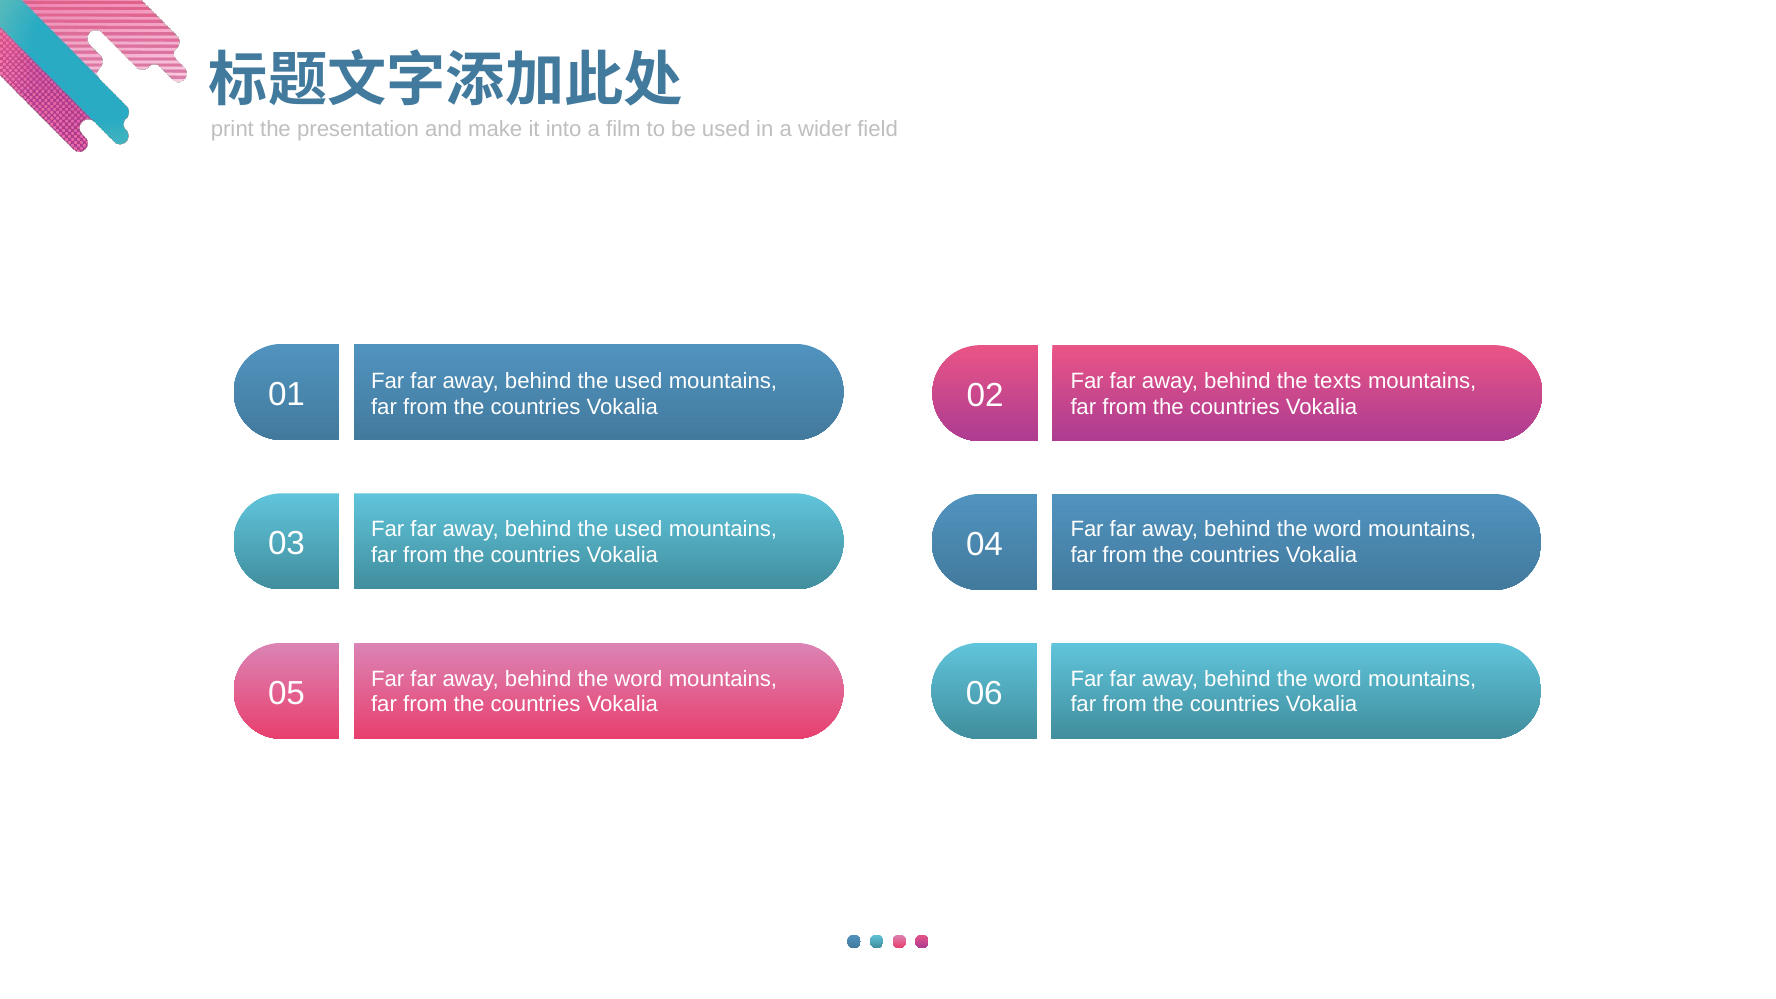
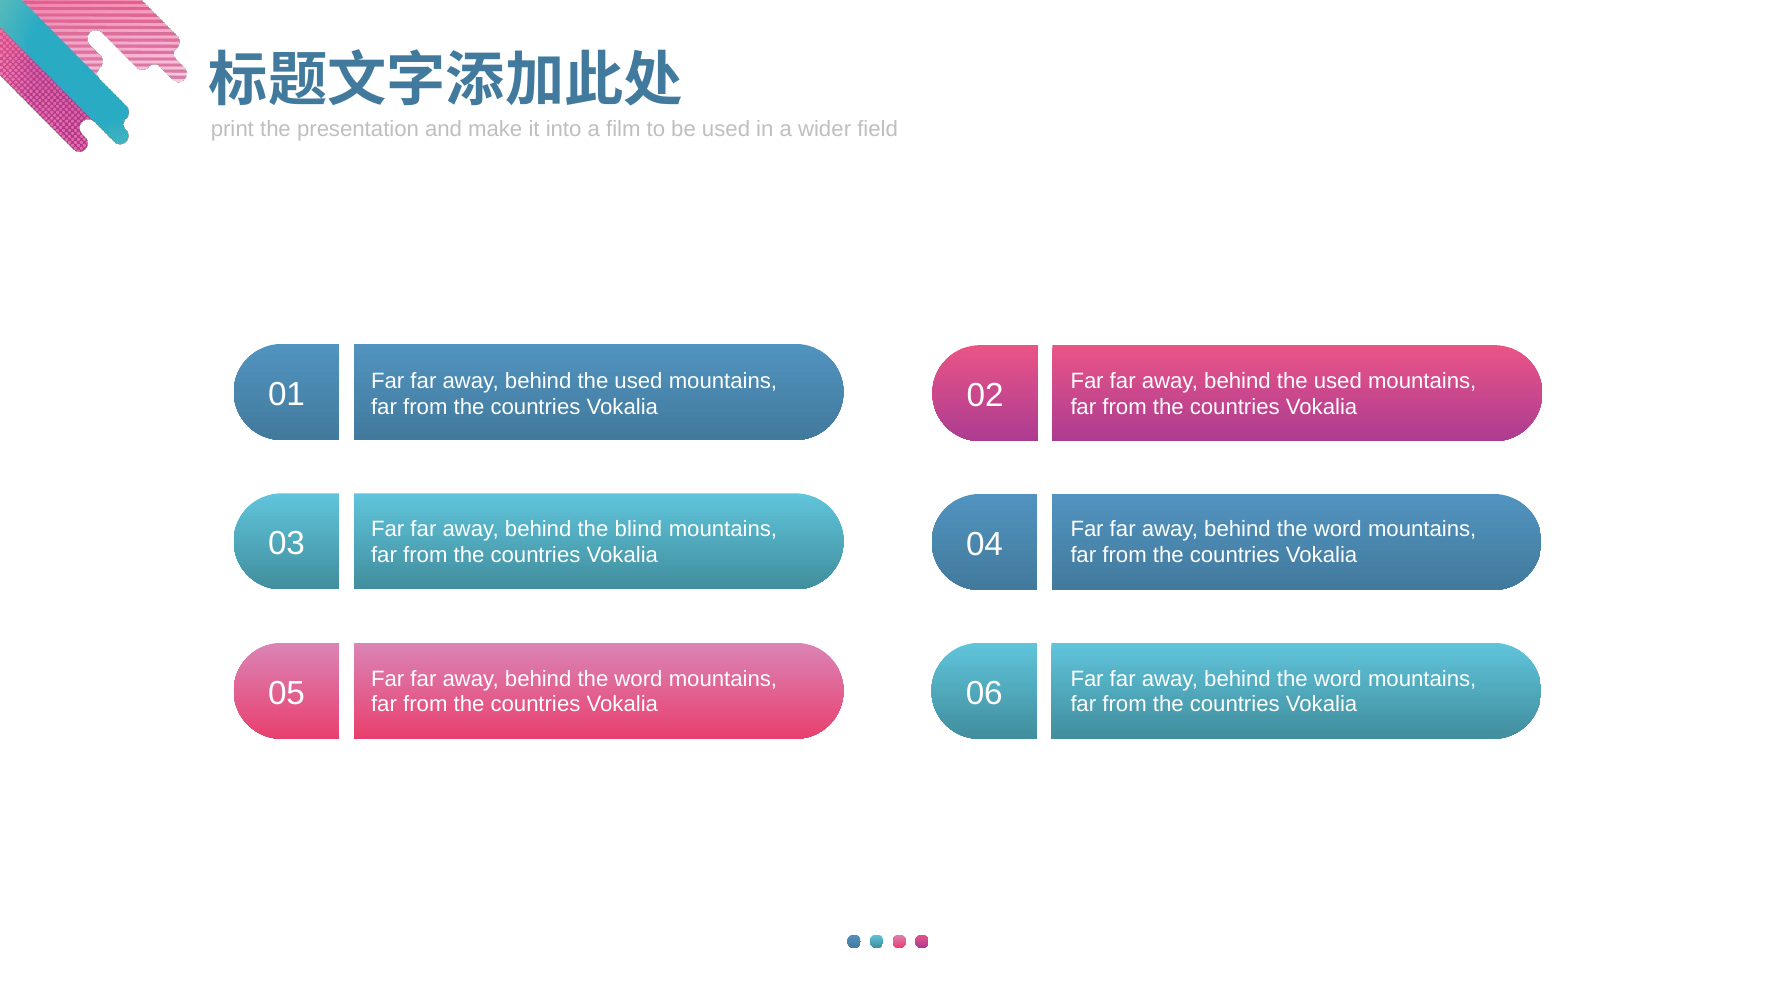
texts at (1338, 381): texts -> used
used at (639, 529): used -> blind
